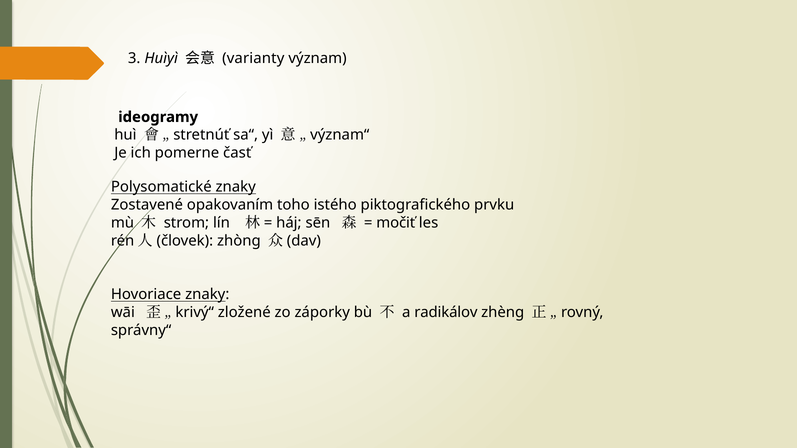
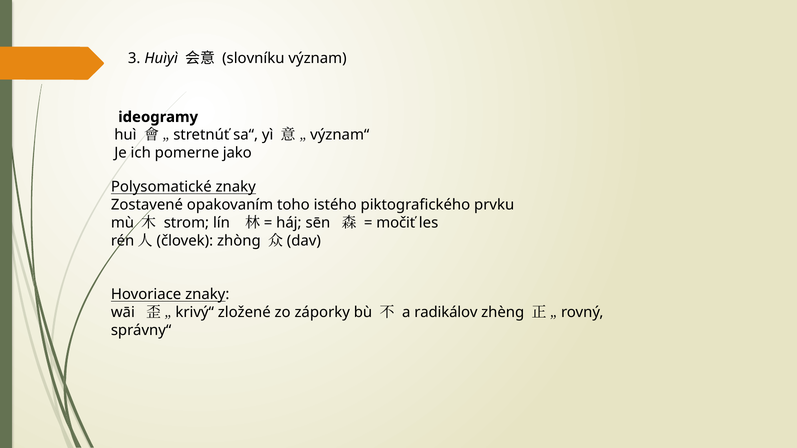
varianty: varianty -> slovníku
časť: časť -> jako
